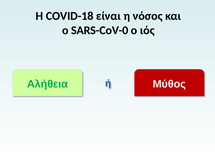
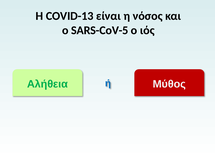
COVID-18: COVID-18 -> COVID-13
SARS-CoV-0: SARS-CoV-0 -> SARS-CoV-5
